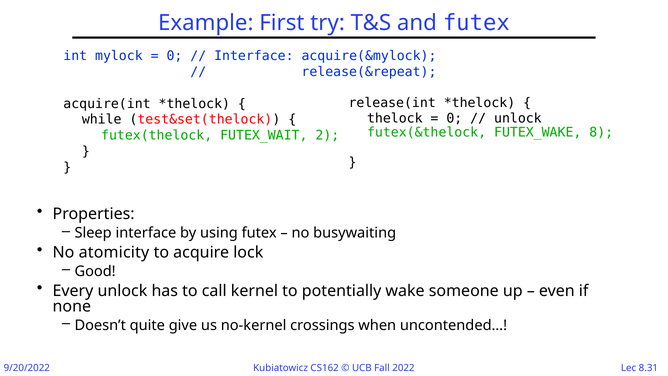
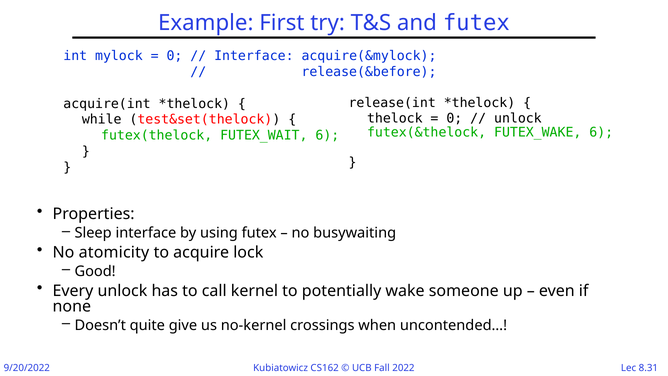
release(&repeat: release(&repeat -> release(&before
FUTEX_WAKE 8: 8 -> 6
FUTEX_WAIT 2: 2 -> 6
